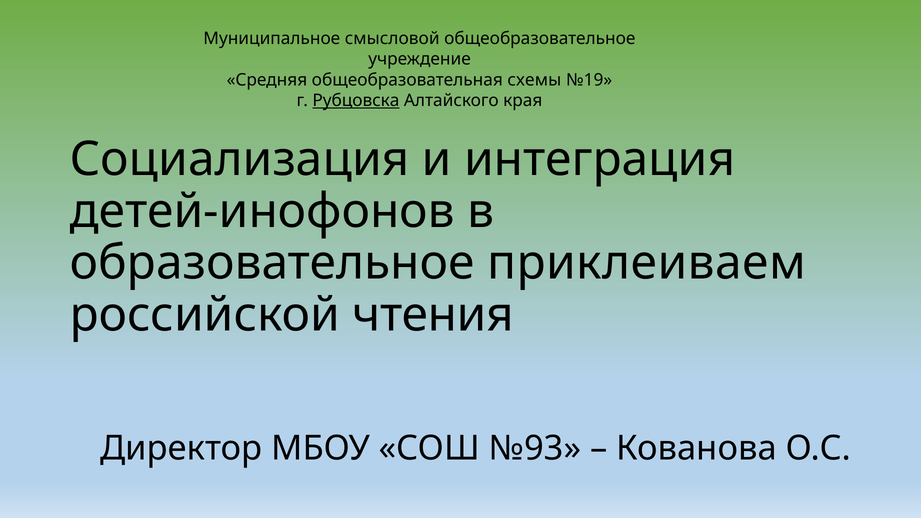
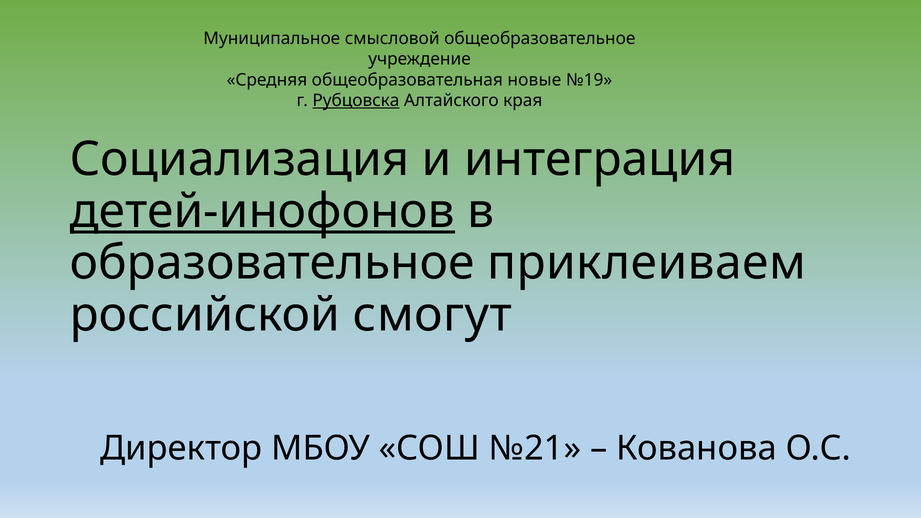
схемы: схемы -> новые
детей-инофонов underline: none -> present
чтения: чтения -> смогут
№93: №93 -> №21
